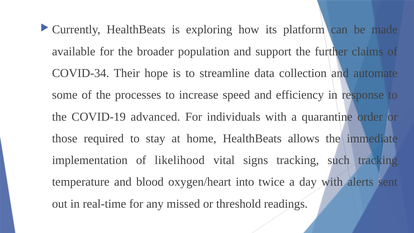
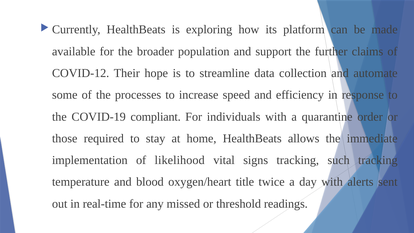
COVID-34: COVID-34 -> COVID-12
advanced: advanced -> compliant
into: into -> title
